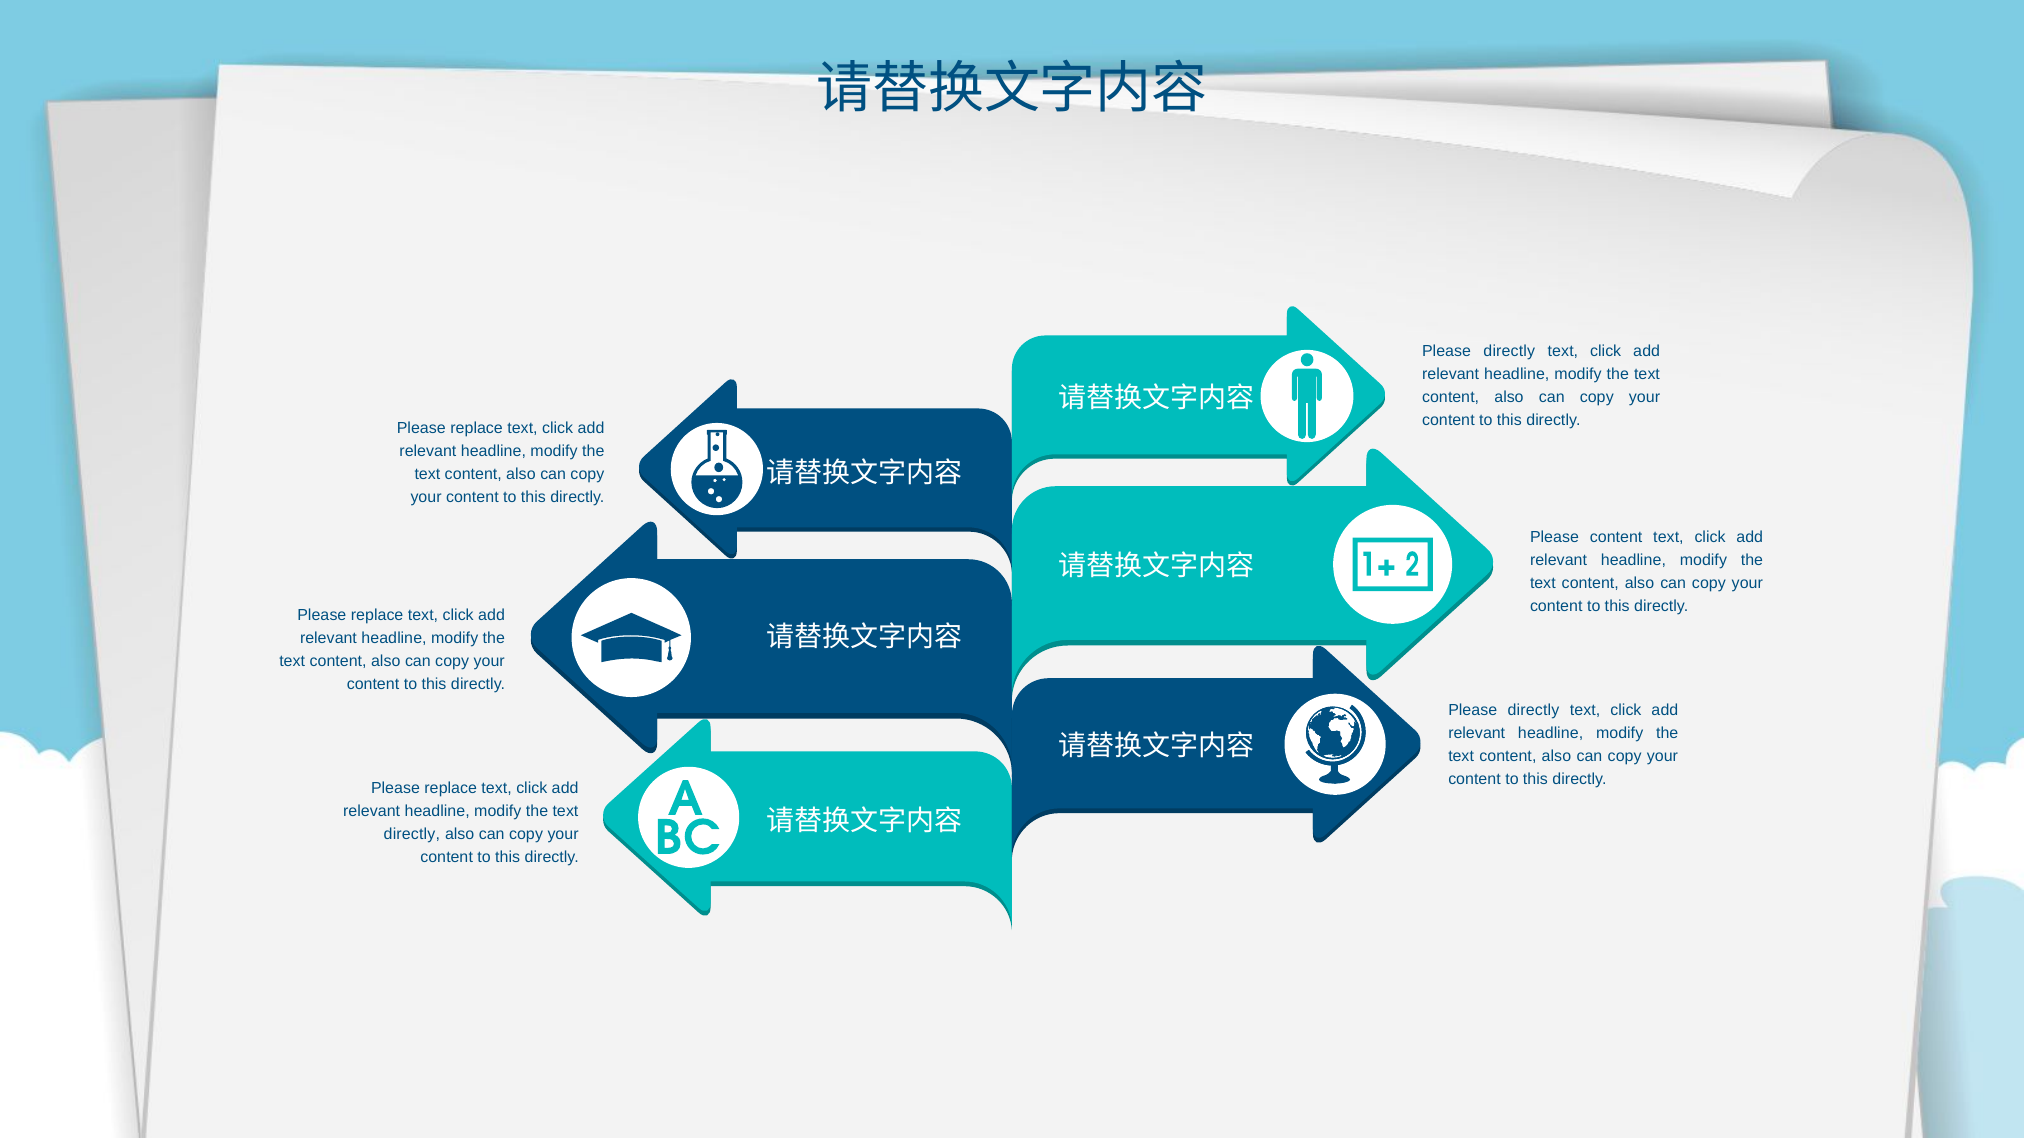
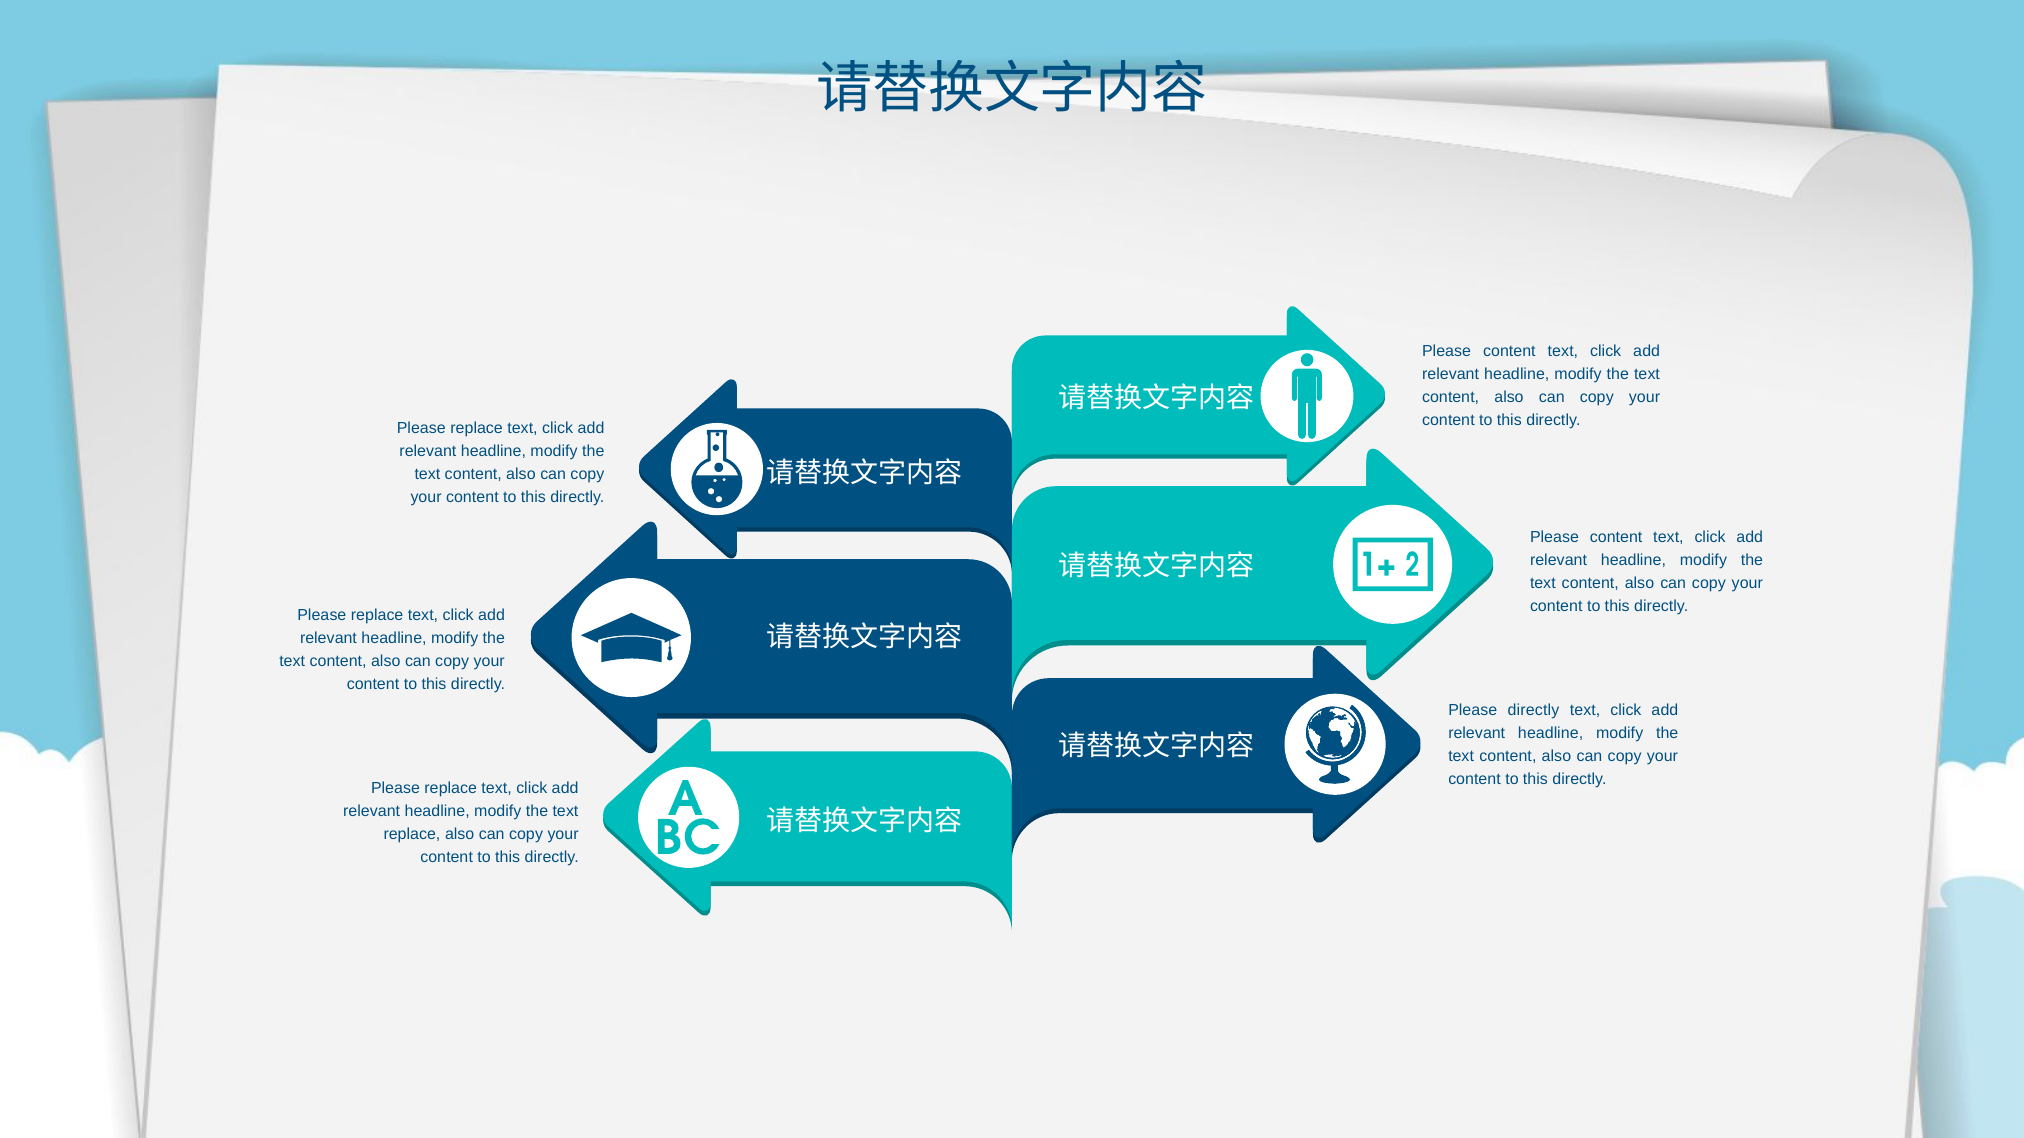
directly at (1509, 351): directly -> content
directly at (412, 834): directly -> replace
